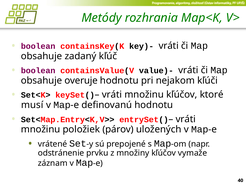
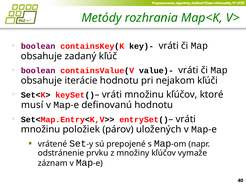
overuje: overuje -> iterácie
